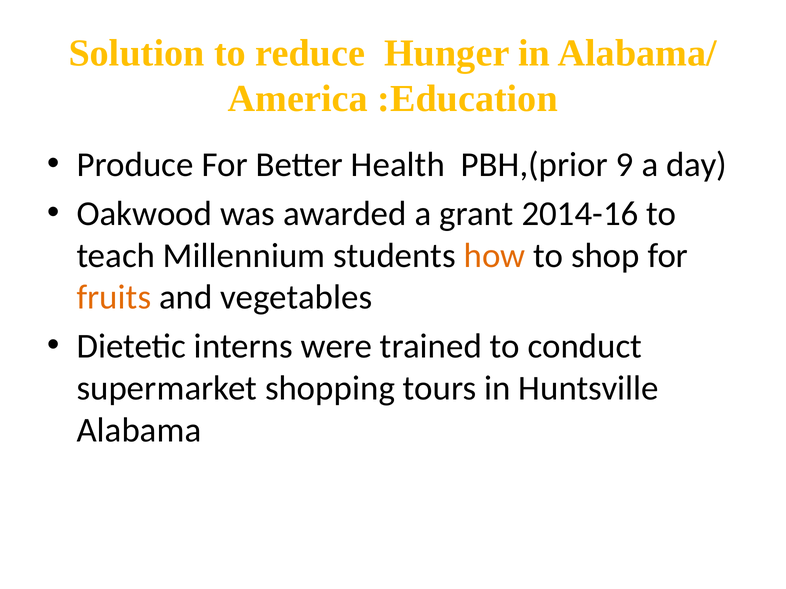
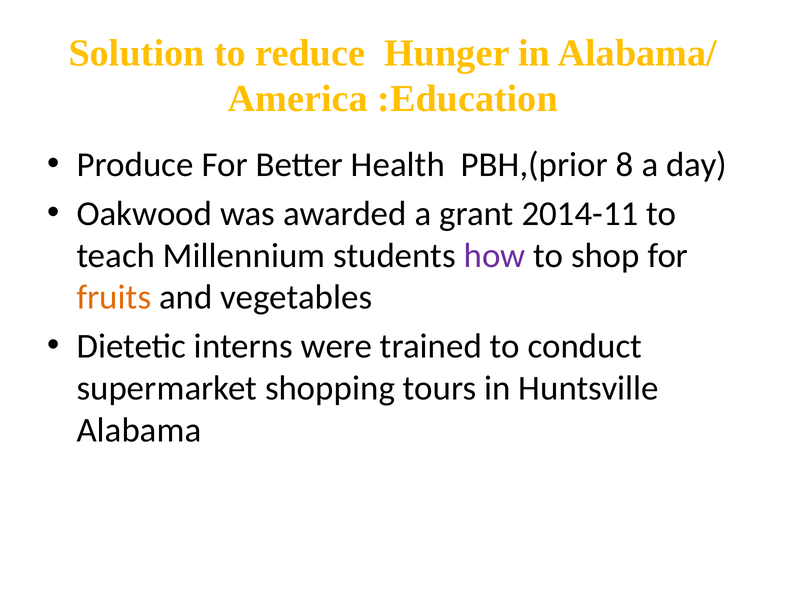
9: 9 -> 8
2014-16: 2014-16 -> 2014-11
how colour: orange -> purple
